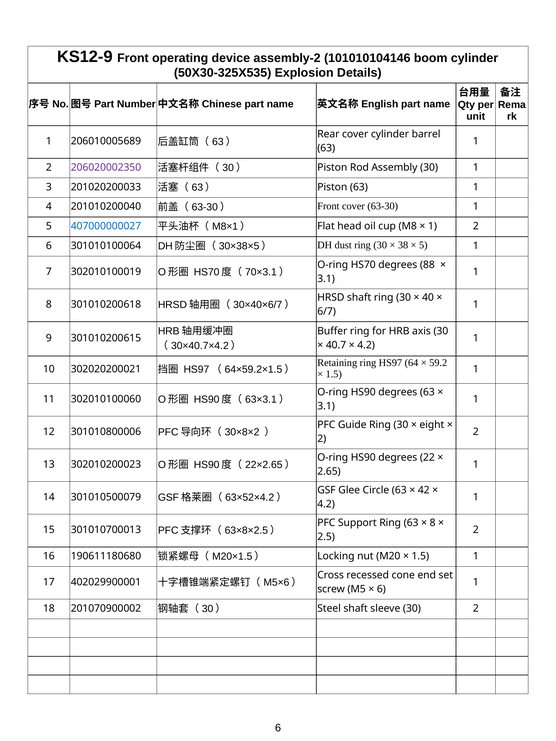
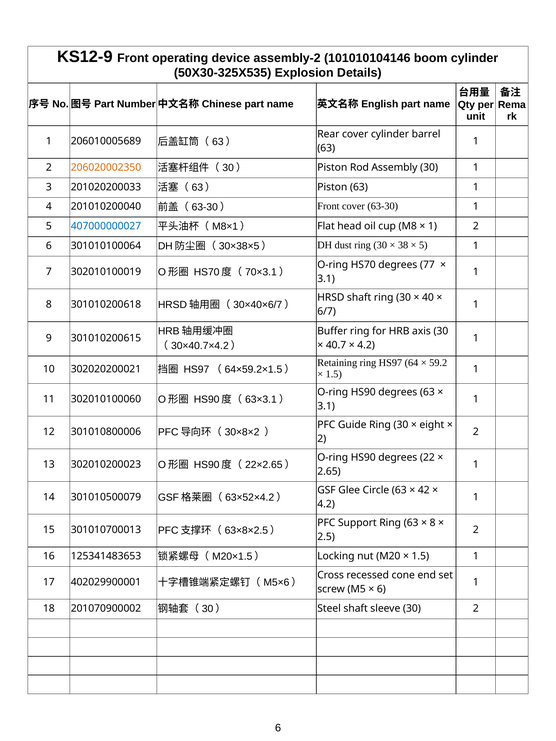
206020002350 colour: purple -> orange
88: 88 -> 77
190611180680: 190611180680 -> 125341483653
